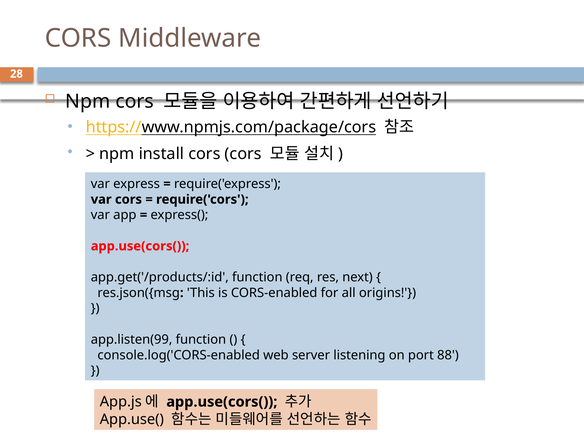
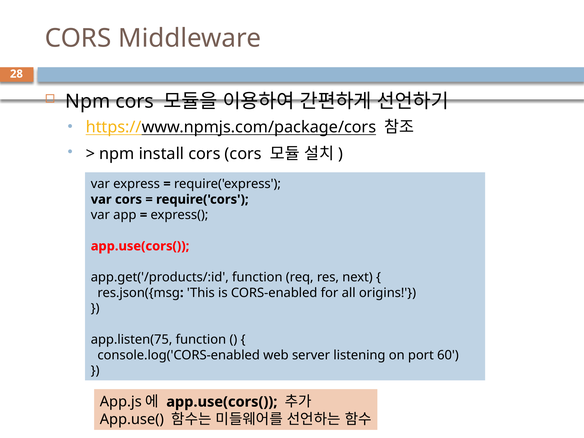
app.listen(99: app.listen(99 -> app.listen(75
88: 88 -> 60
